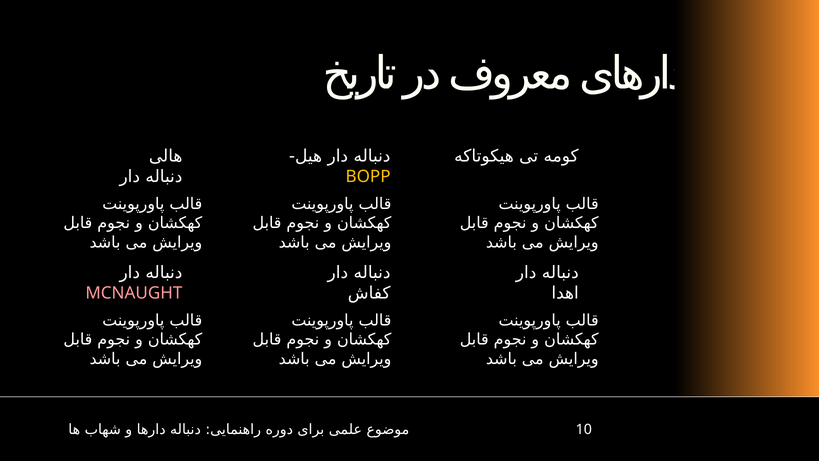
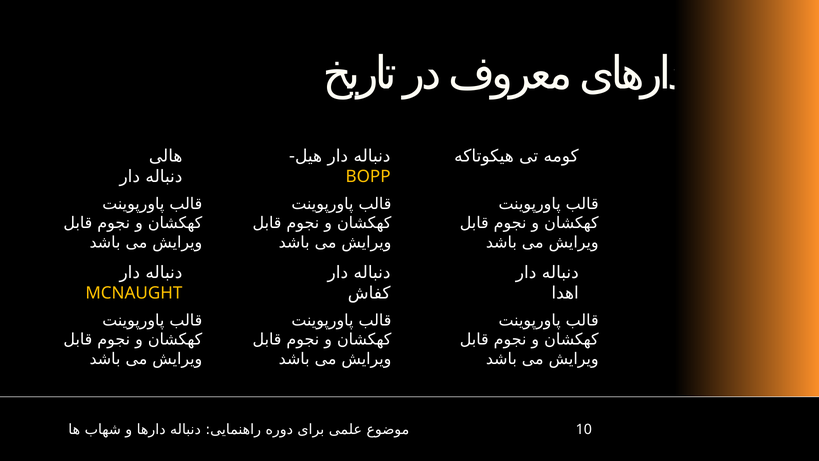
MCNAUGHT colour: pink -> yellow
